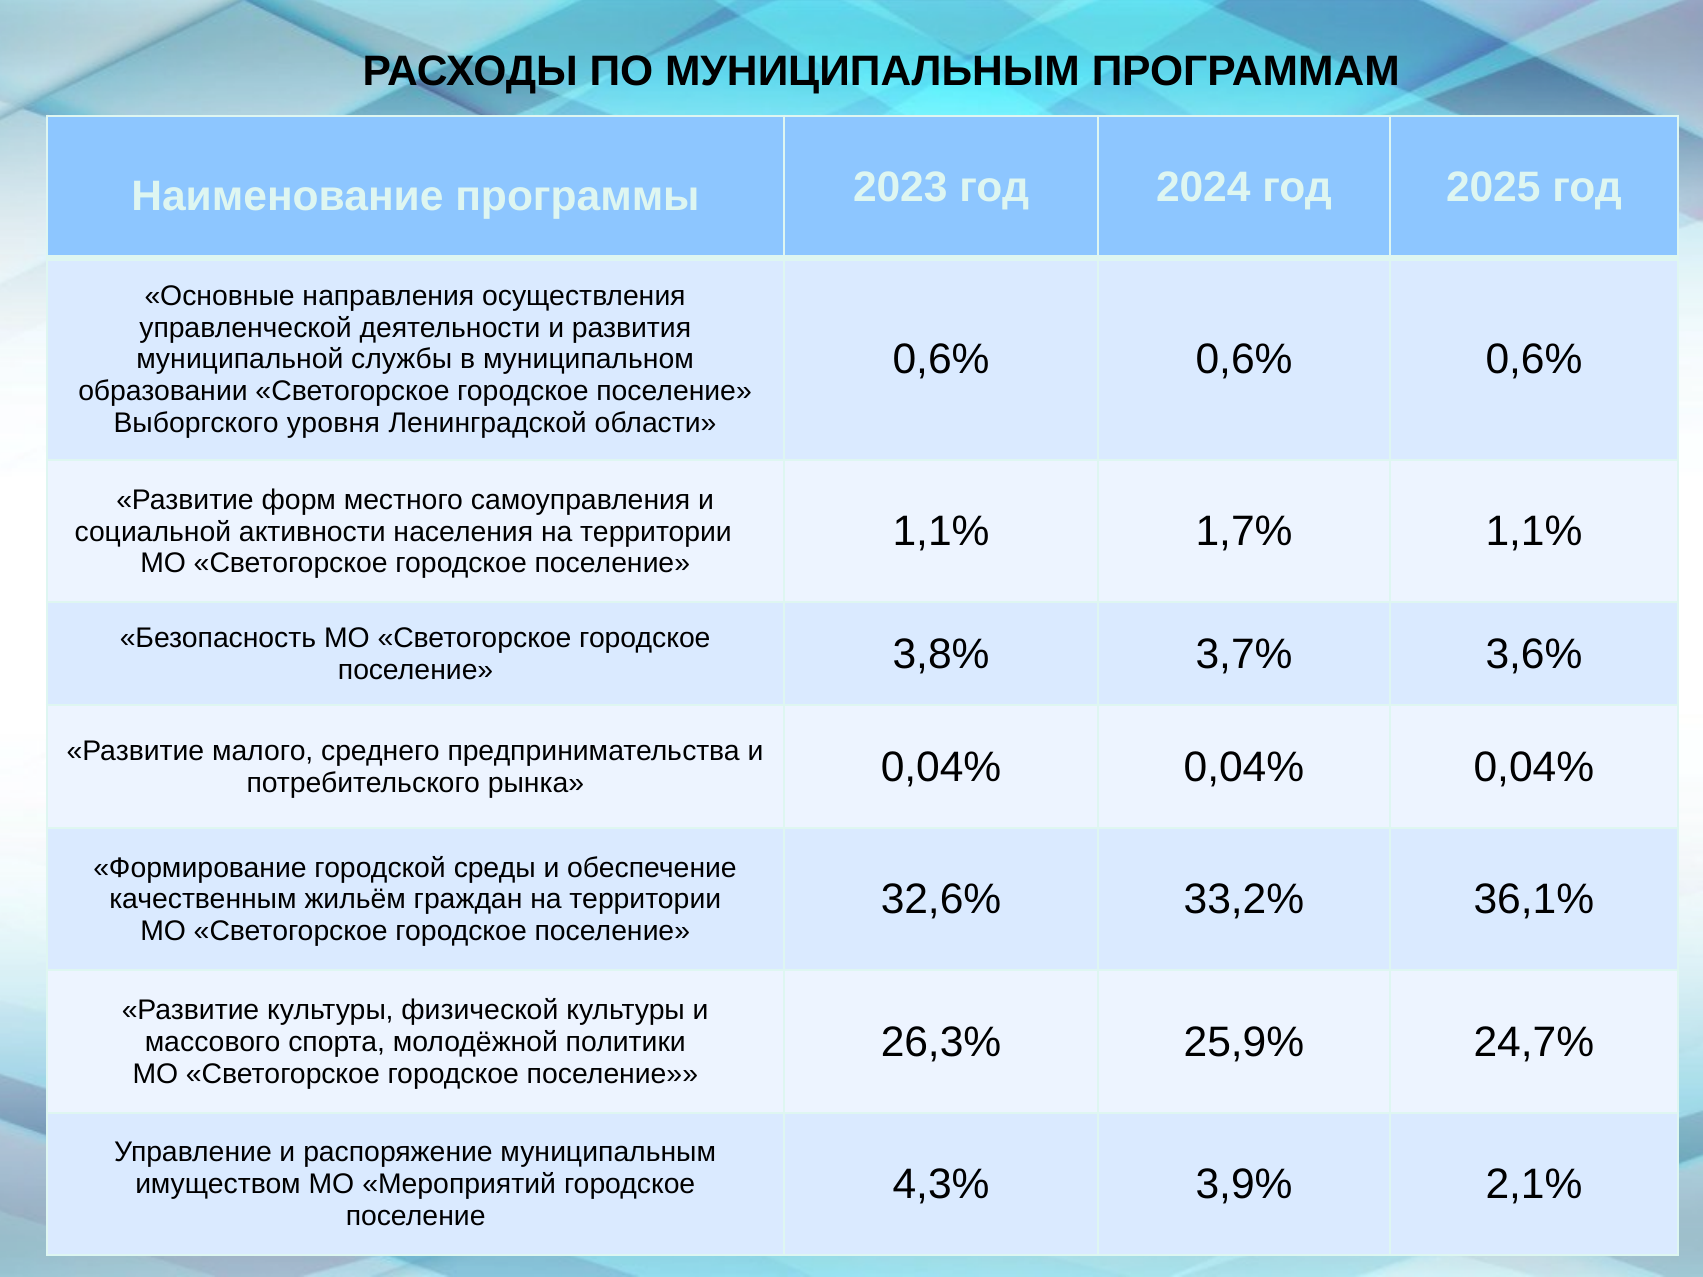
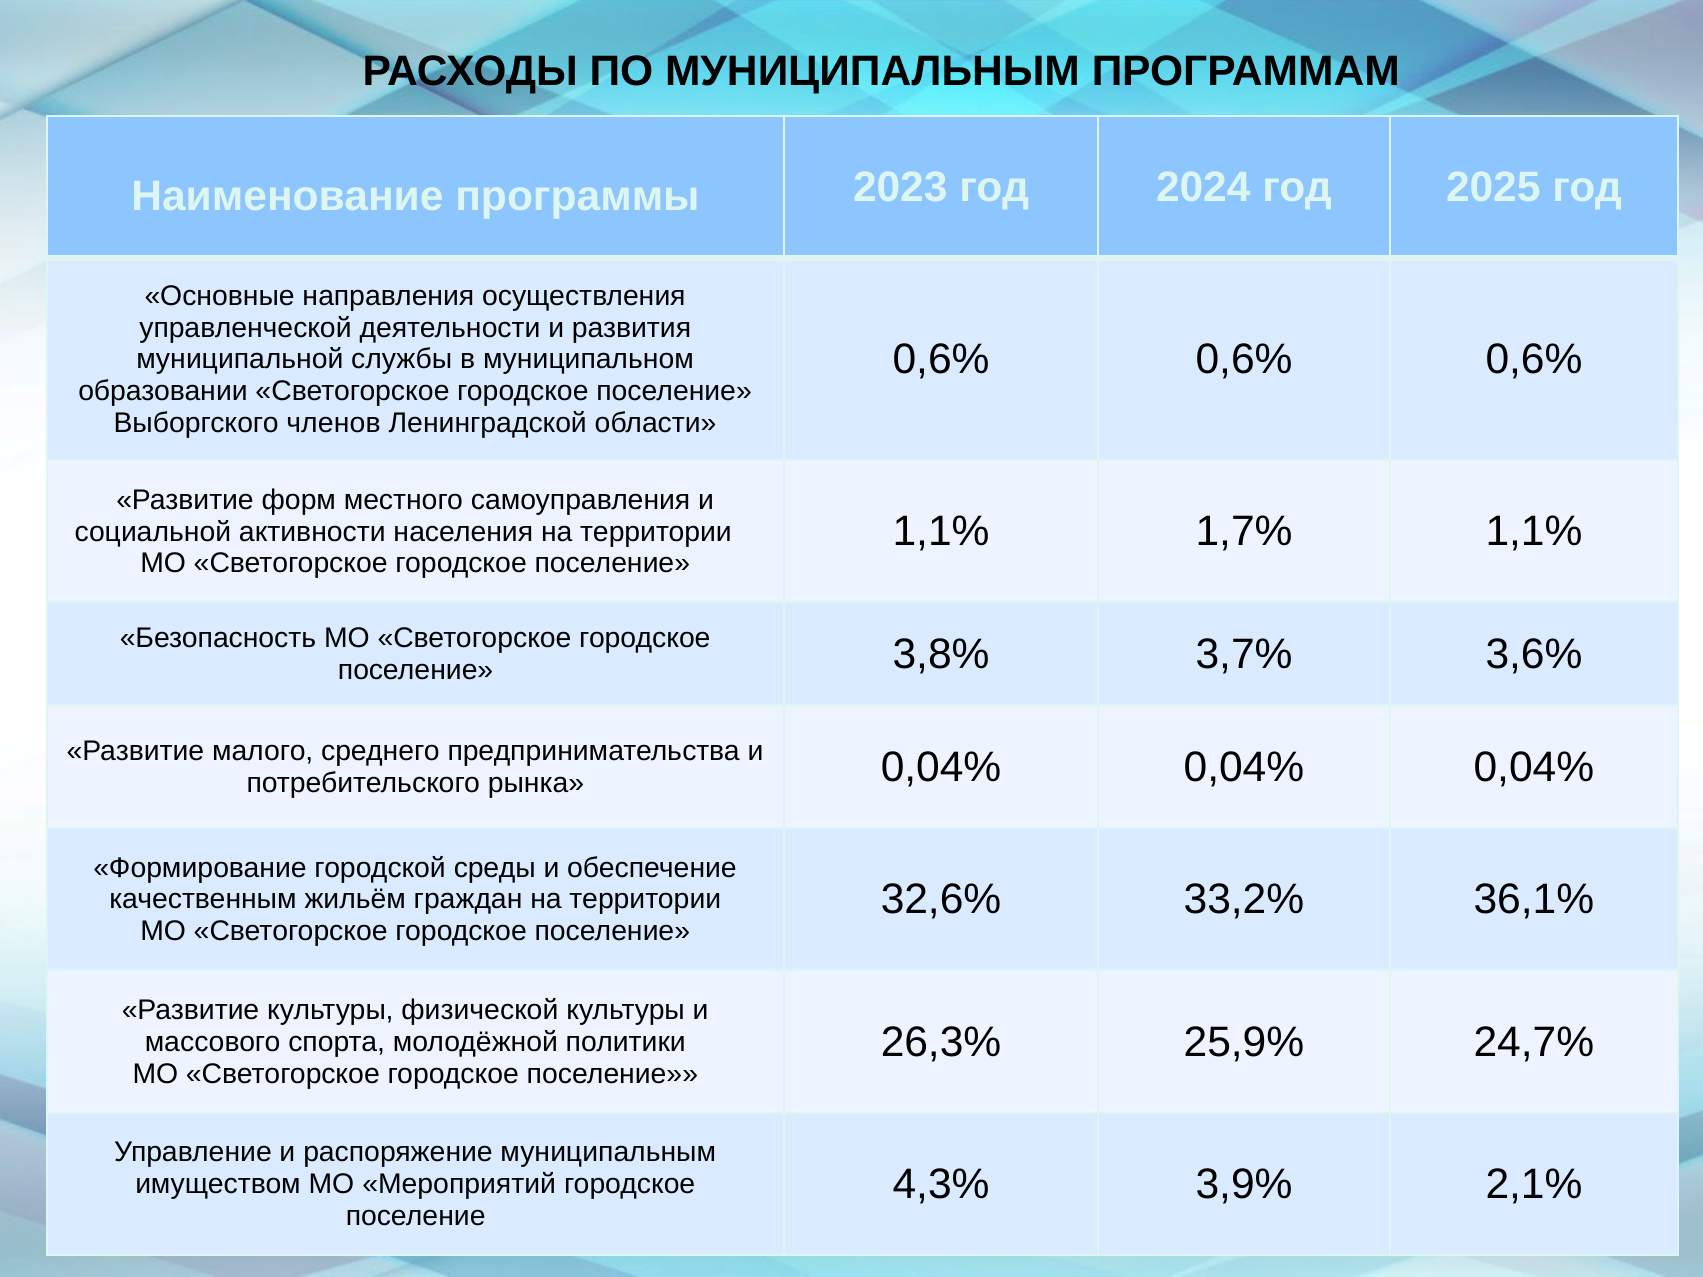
уровня: уровня -> членов
